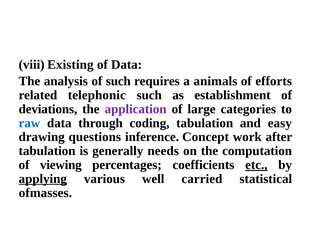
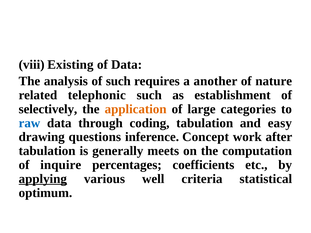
animals: animals -> another
efforts: efforts -> nature
deviations: deviations -> selectively
application colour: purple -> orange
needs: needs -> meets
viewing: viewing -> inquire
etc underline: present -> none
carried: carried -> criteria
ofmasses: ofmasses -> optimum
